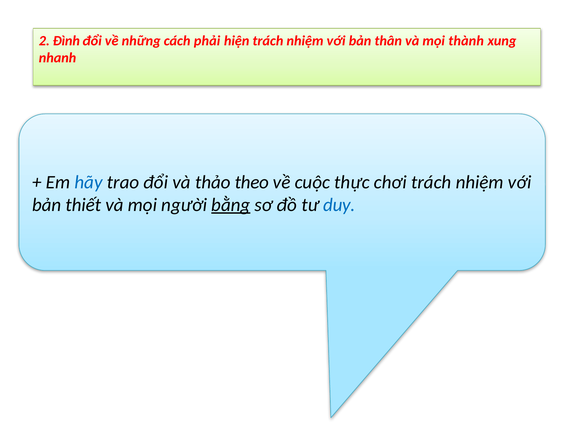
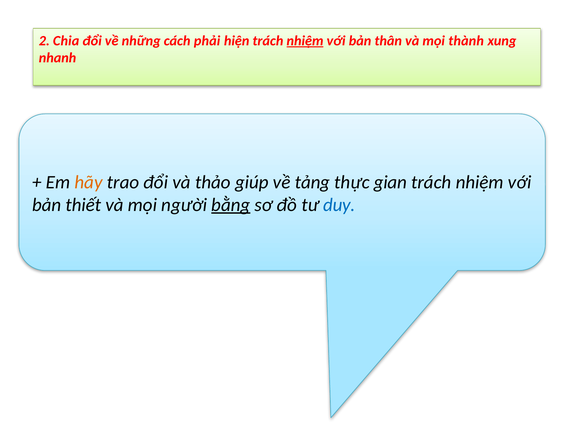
Đình: Đình -> Chia
nhiệm at (305, 41) underline: none -> present
hãy colour: blue -> orange
theo: theo -> giúp
cuộc: cuộc -> tảng
chơi: chơi -> gian
